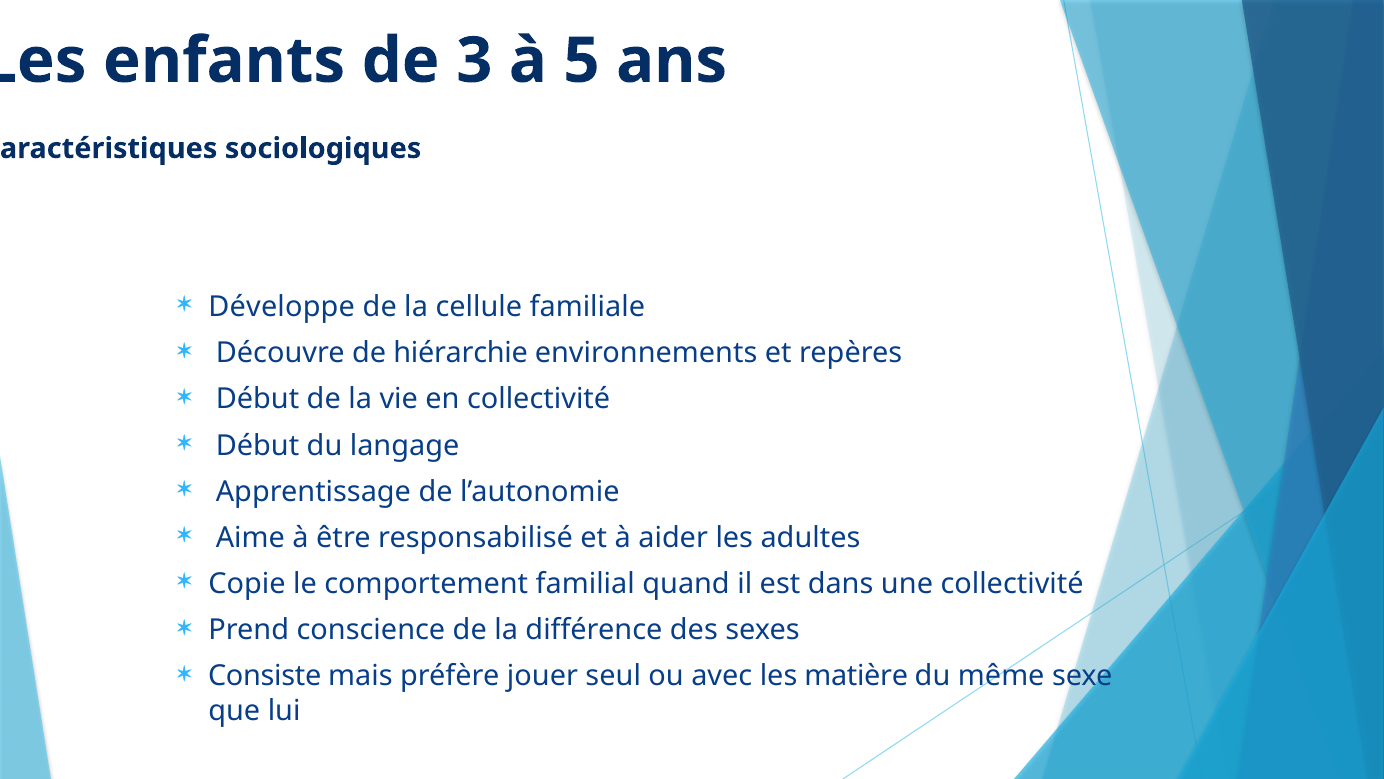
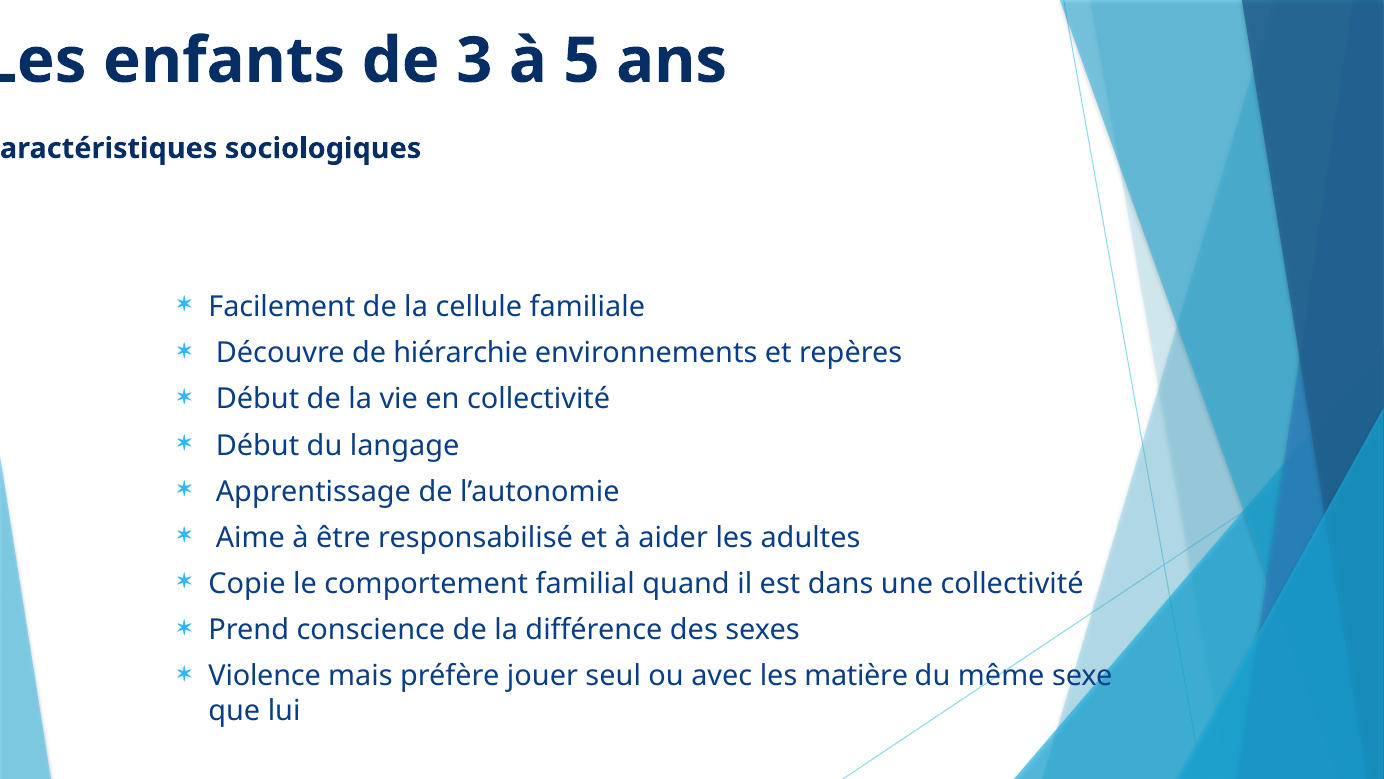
Développe: Développe -> Facilement
Consiste: Consiste -> Violence
